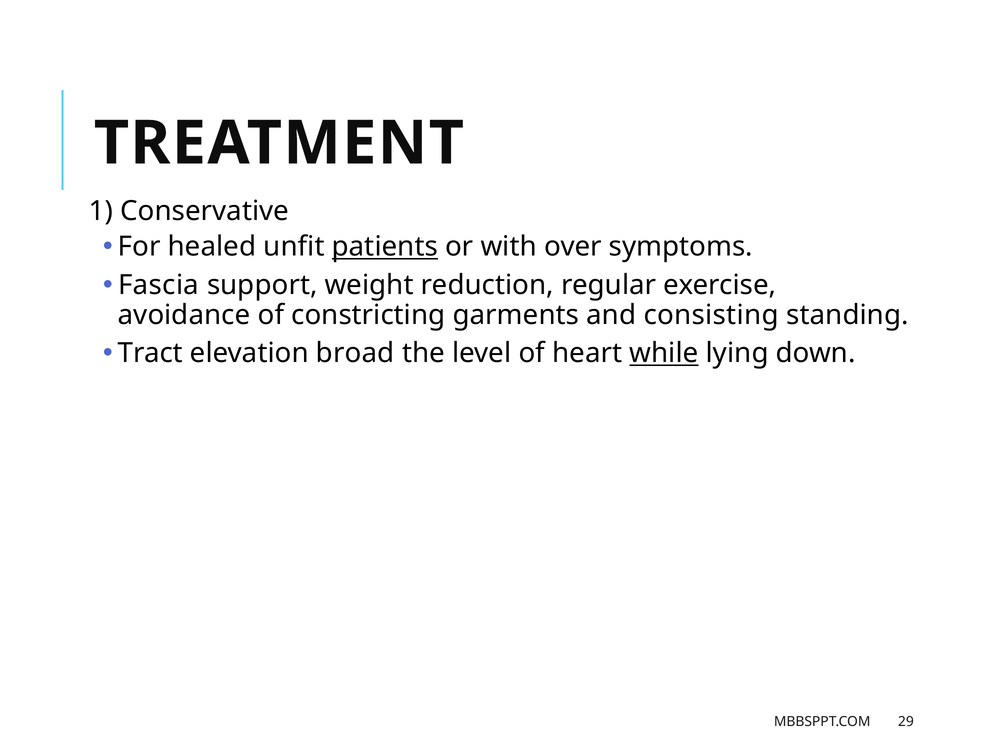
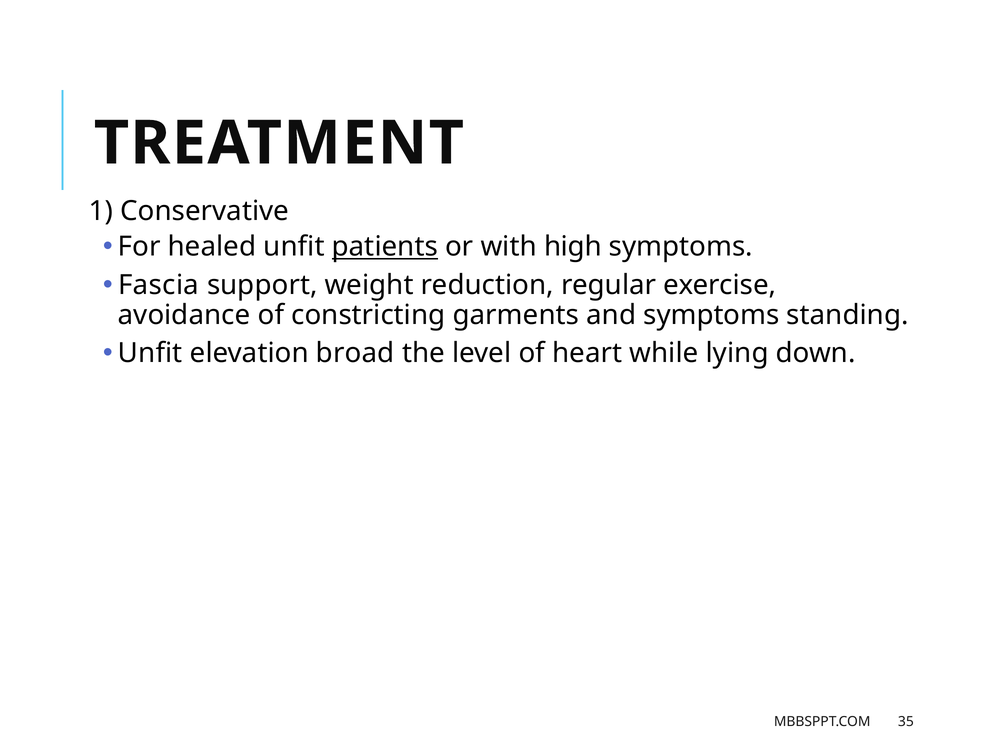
over: over -> high
and consisting: consisting -> symptoms
Tract at (150, 353): Tract -> Unfit
while underline: present -> none
29: 29 -> 35
